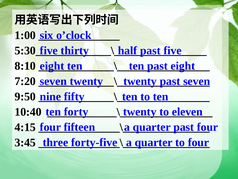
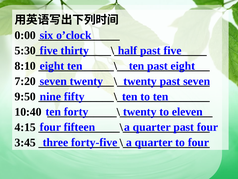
1:00: 1:00 -> 0:00
